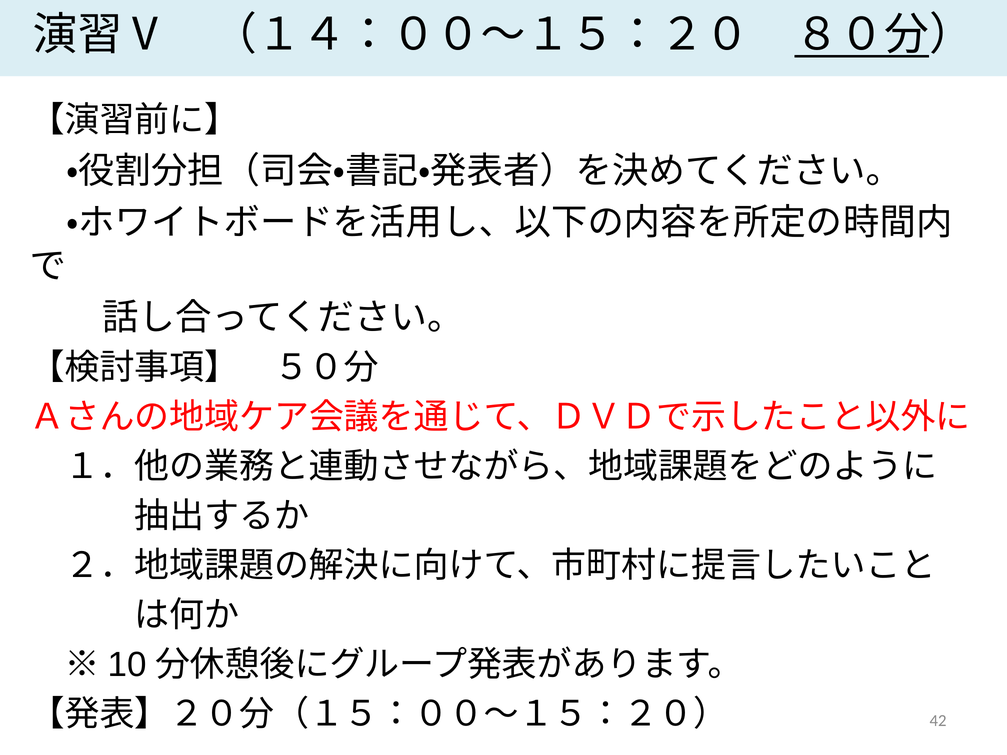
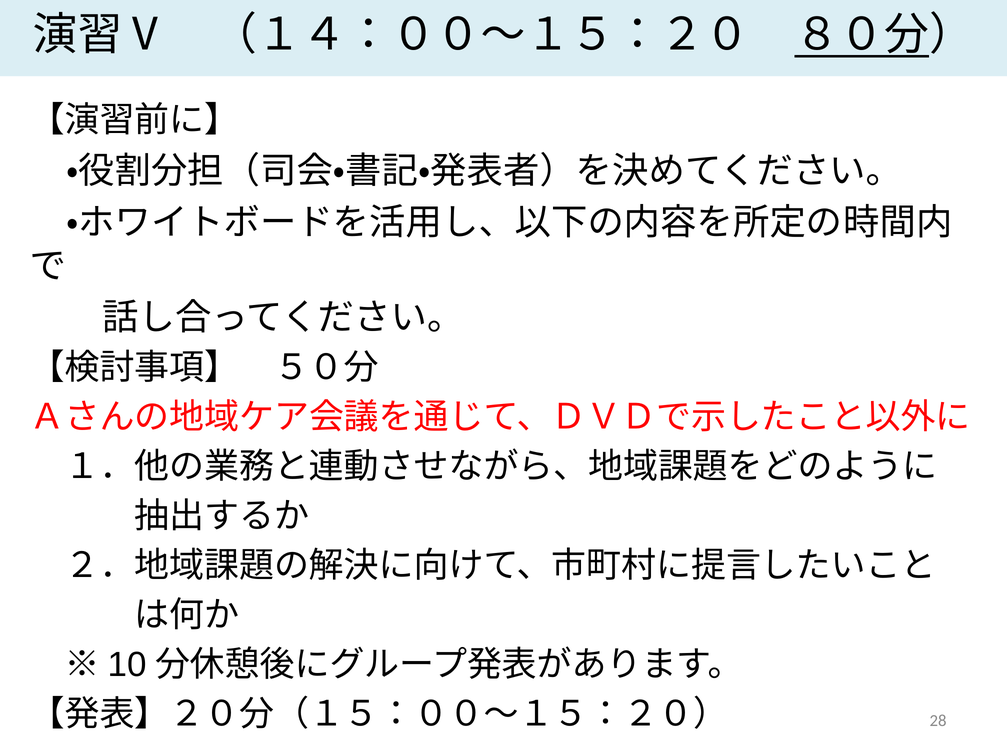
42: 42 -> 28
